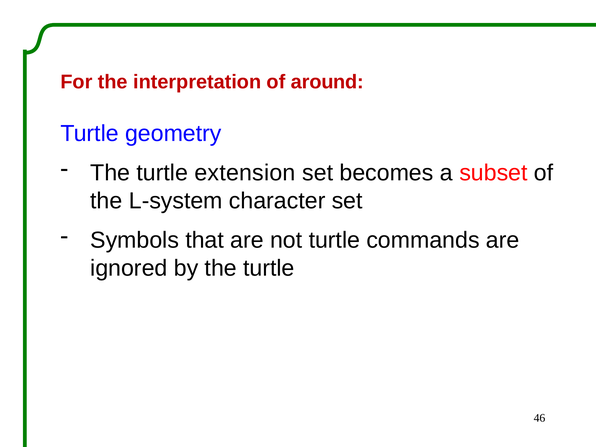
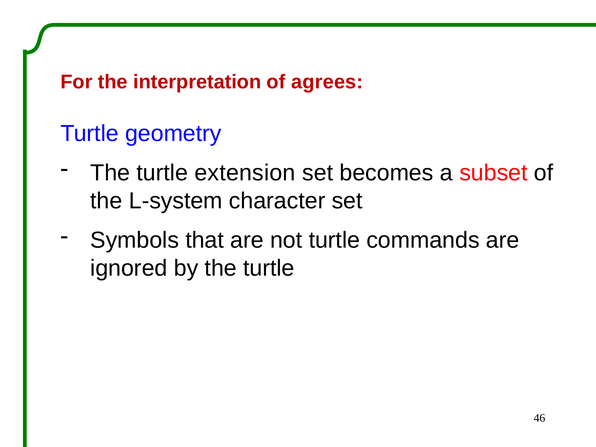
around: around -> agrees
